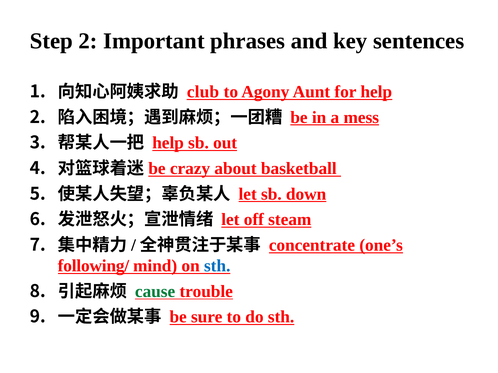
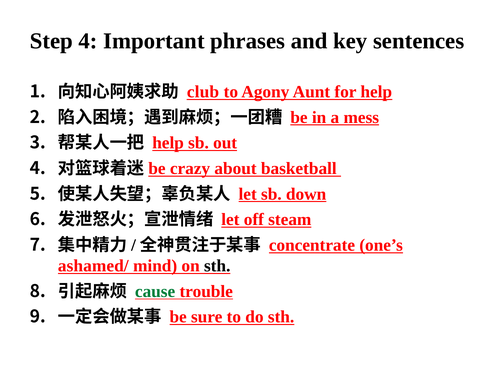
Step 2: 2 -> 4
following/: following/ -> ashamed/
sth at (217, 266) colour: blue -> black
